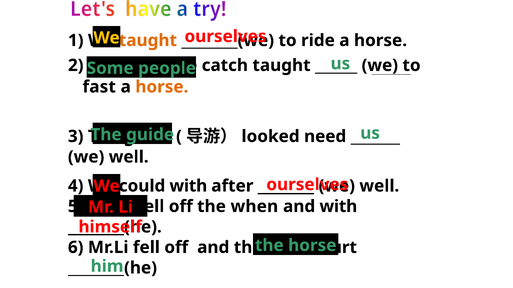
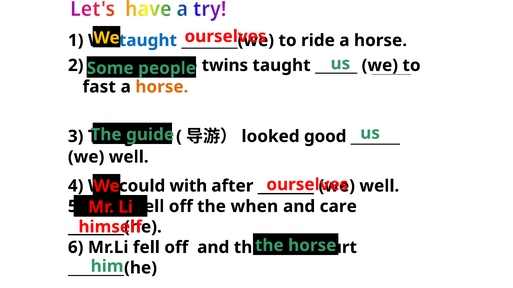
taught at (148, 41) colour: orange -> blue
catch: catch -> twins
need: need -> good
and with: with -> care
